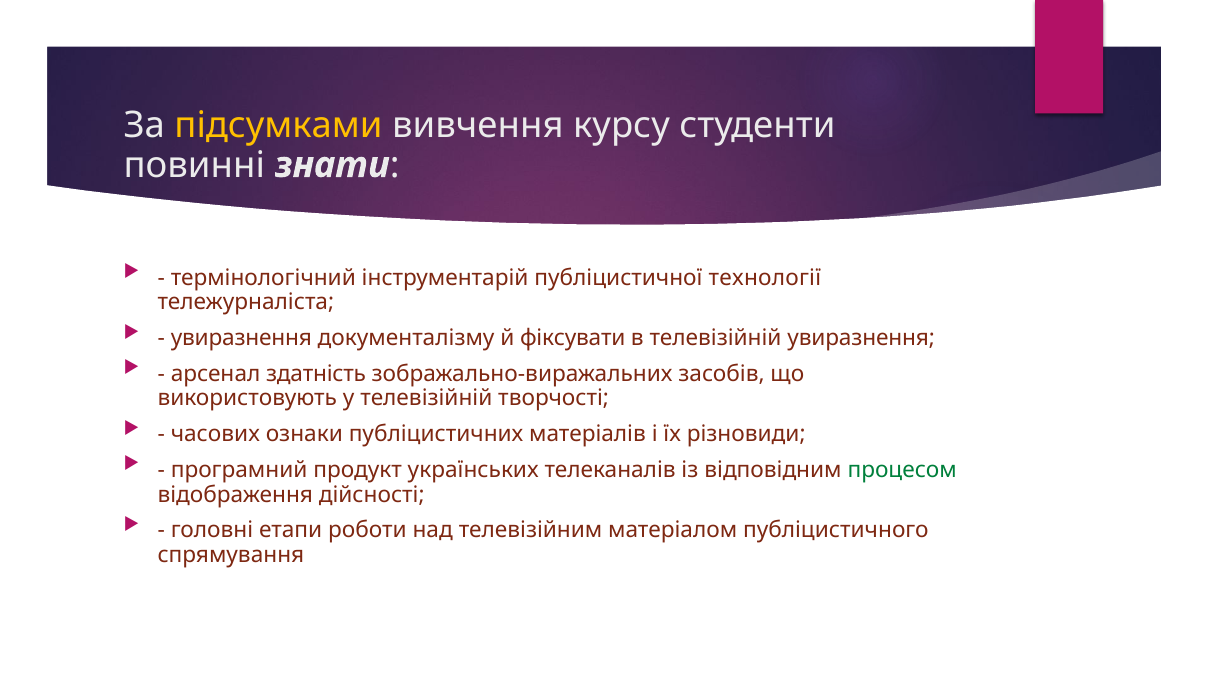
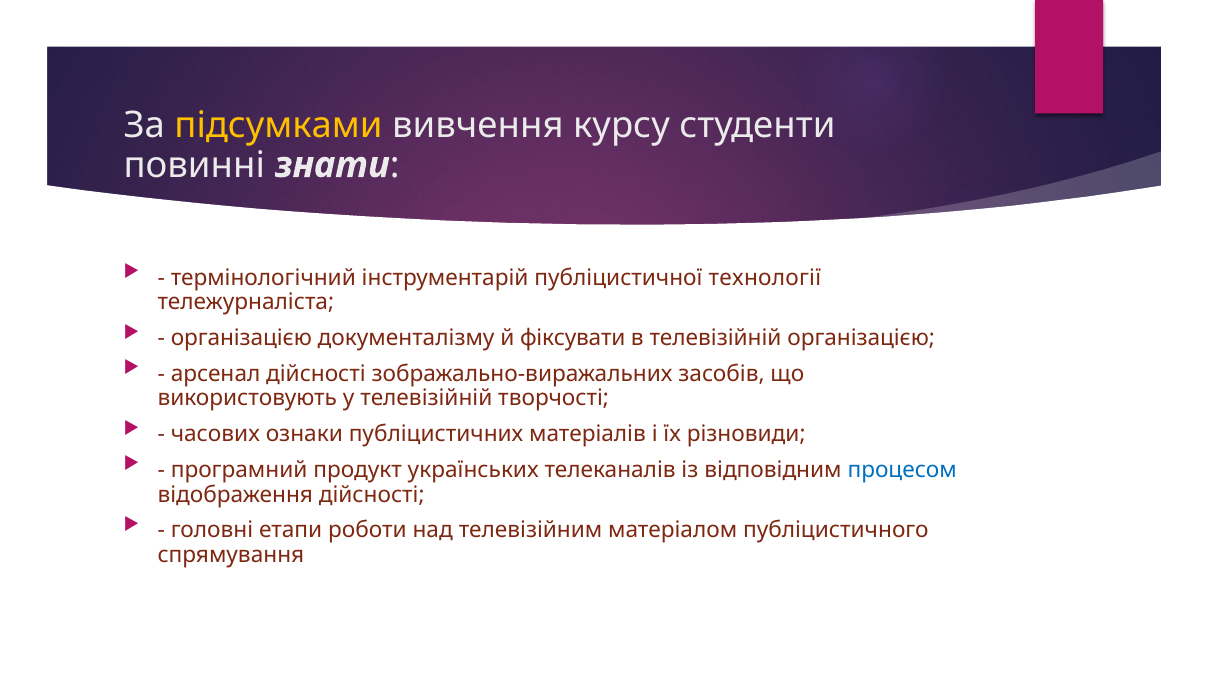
увиразнення at (241, 338): увиразнення -> організацією
телевізійній увиразнення: увиразнення -> організацією
арсенал здатність: здатність -> дійсності
процесом colour: green -> blue
